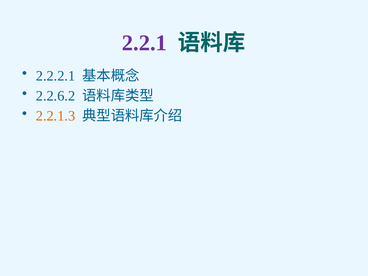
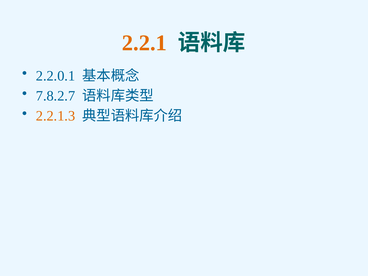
2.2.1 colour: purple -> orange
2.2.2.1: 2.2.2.1 -> 2.2.0.1
2.2.6.2: 2.2.6.2 -> 7.8.2.7
